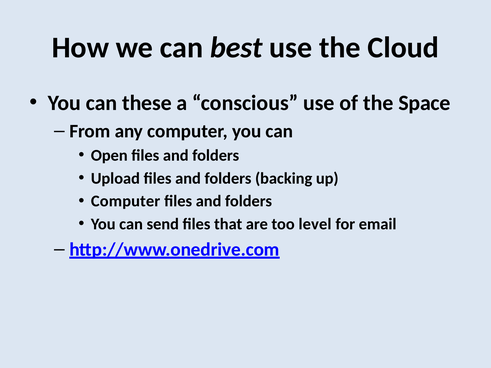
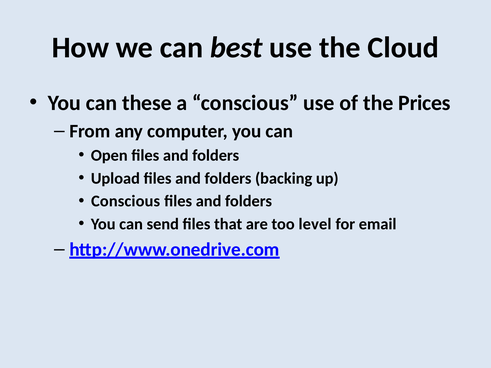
Space: Space -> Prices
Computer at (126, 201): Computer -> Conscious
